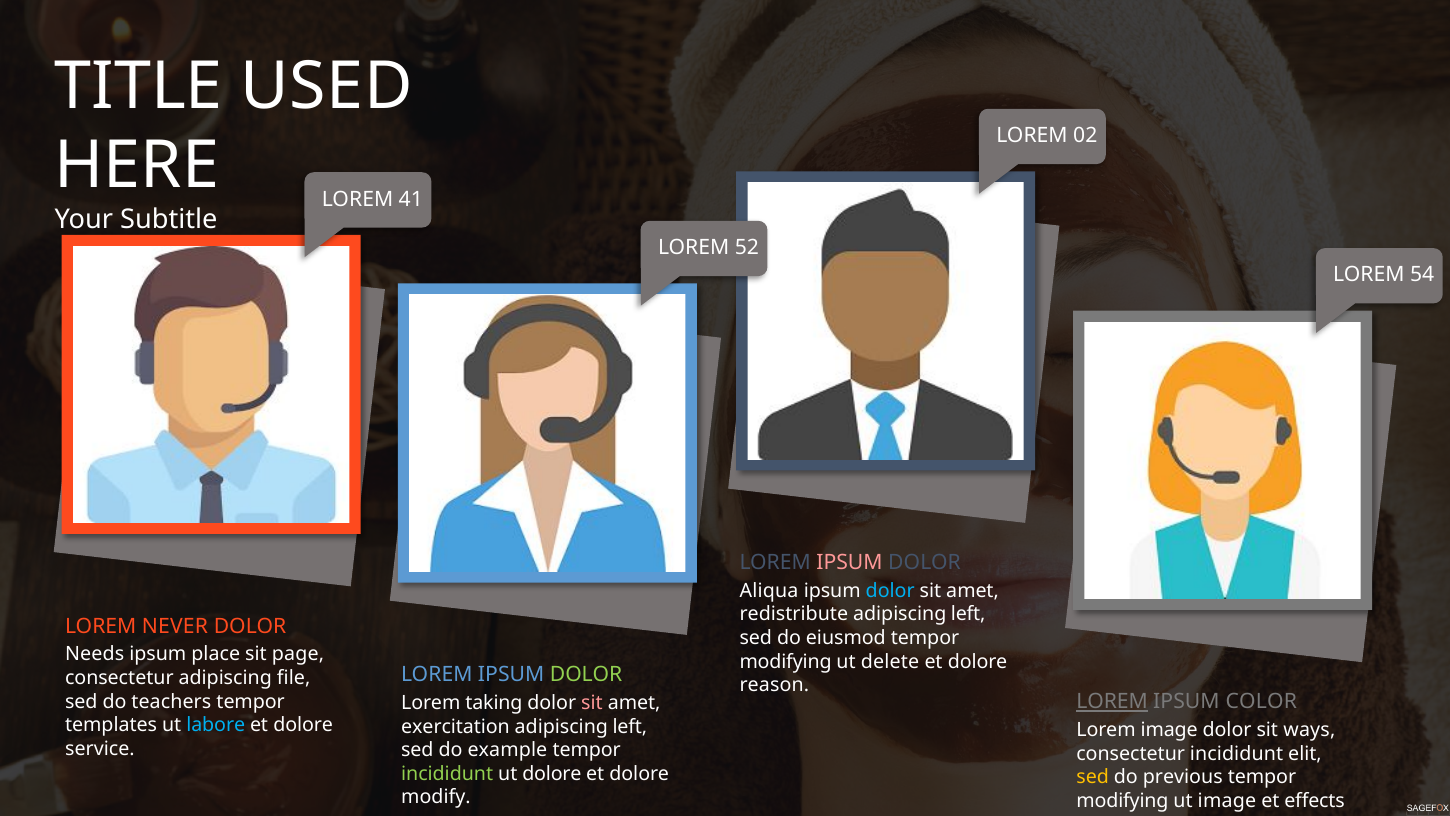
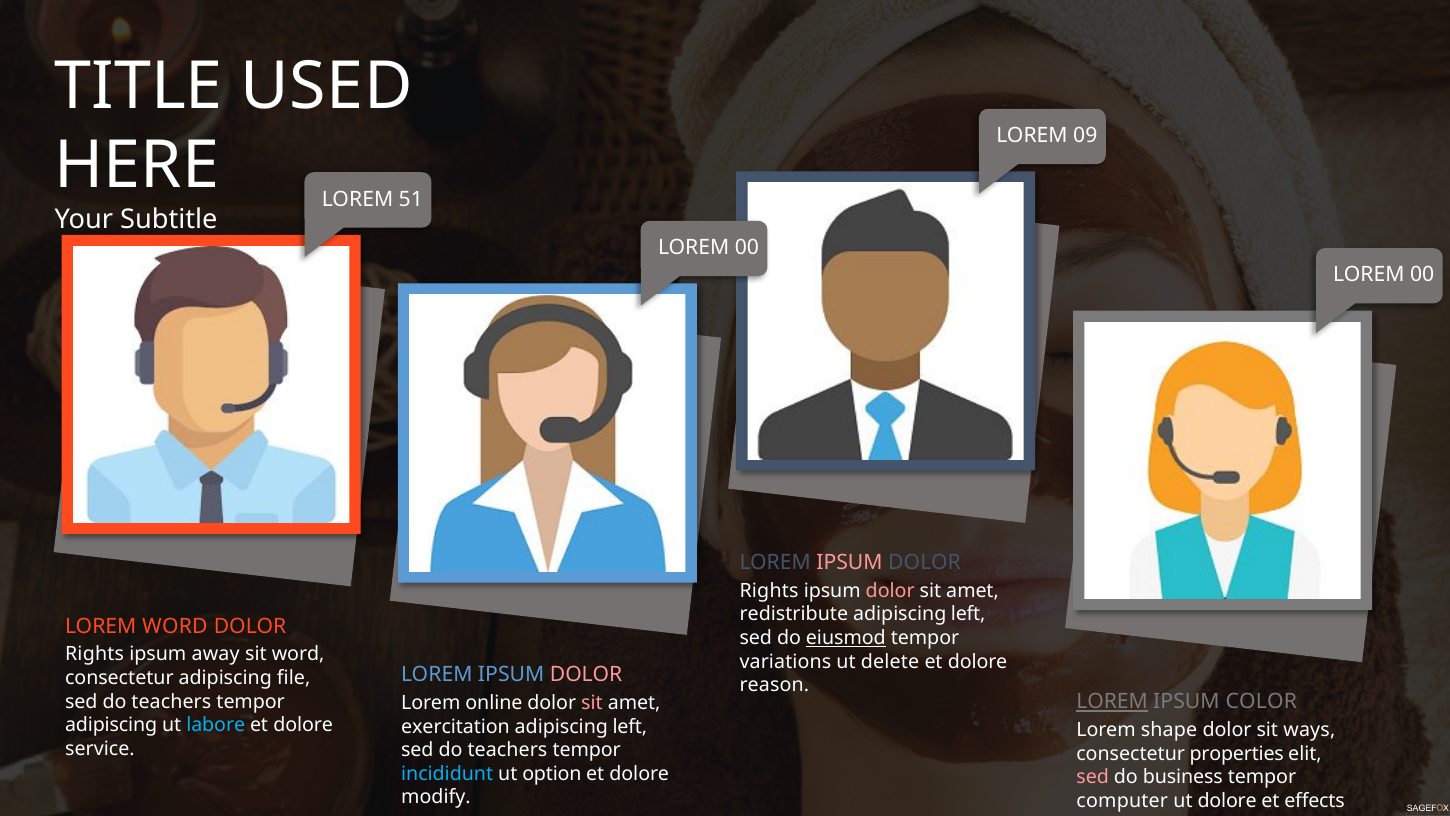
02: 02 -> 09
41: 41 -> 51
52 at (747, 248): 52 -> 00
54 at (1422, 275): 54 -> 00
Aliqua at (769, 591): Aliqua -> Rights
dolor at (890, 591) colour: light blue -> pink
LOREM NEVER: NEVER -> WORD
eiusmod underline: none -> present
Needs at (95, 654): Needs -> Rights
place: place -> away
sit page: page -> word
modifying at (786, 661): modifying -> variations
DOLOR at (586, 674) colour: light green -> pink
taking: taking -> online
templates at (111, 725): templates -> adipiscing
Lorem image: image -> shape
example at (507, 750): example -> teachers
consectetur incididunt: incididunt -> properties
incididunt at (447, 773) colour: light green -> light blue
ut dolore: dolore -> option
sed at (1093, 777) colour: yellow -> pink
previous: previous -> business
modifying at (1122, 801): modifying -> computer
ut image: image -> dolore
